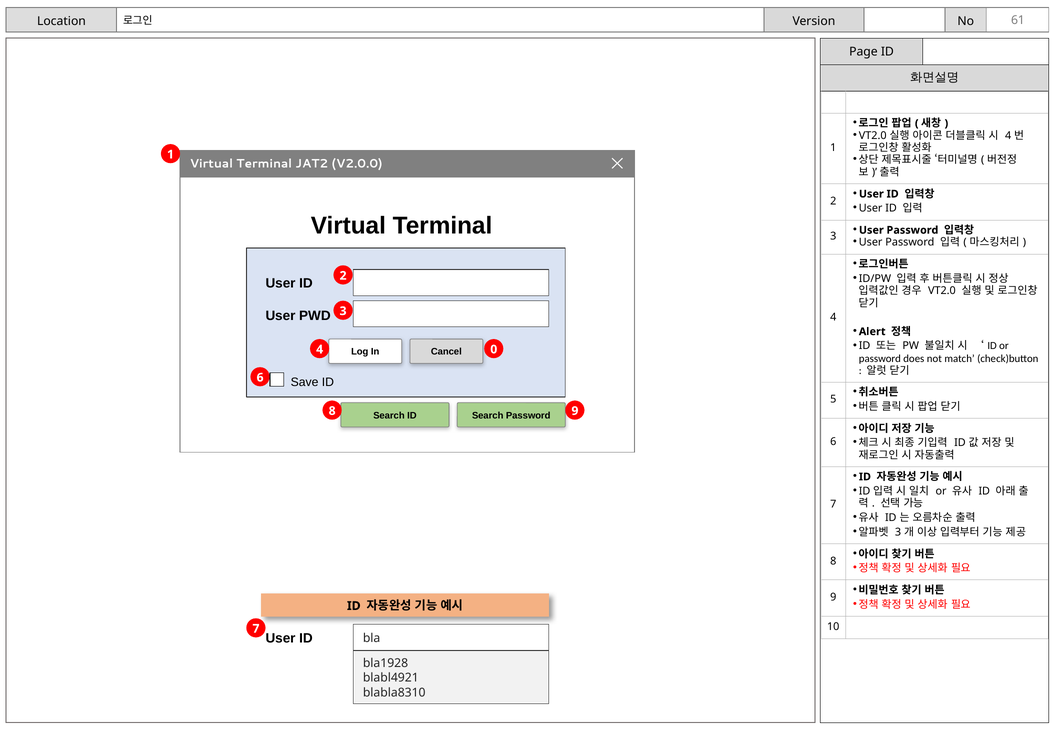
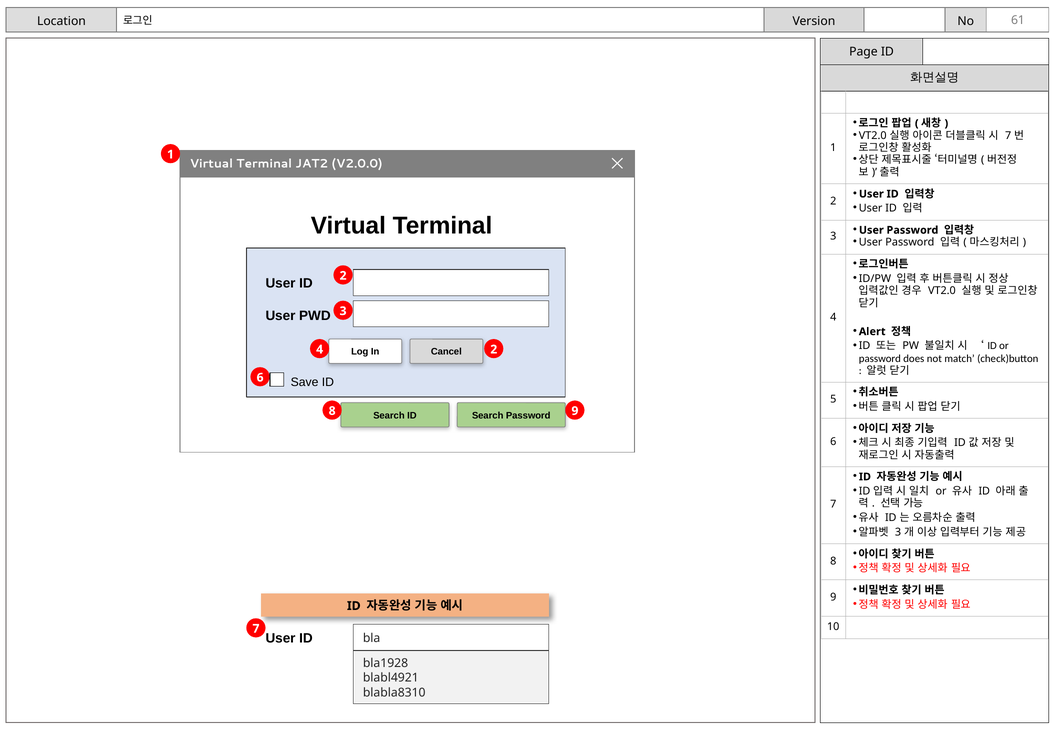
4 at (1008, 136): 4 -> 7
4 0: 0 -> 2
